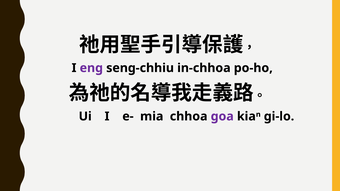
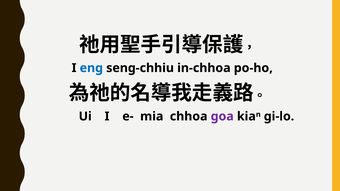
eng colour: purple -> blue
